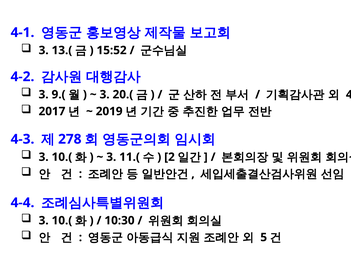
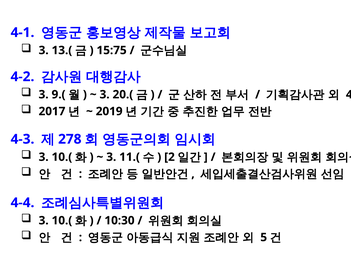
15:52: 15:52 -> 15:75
